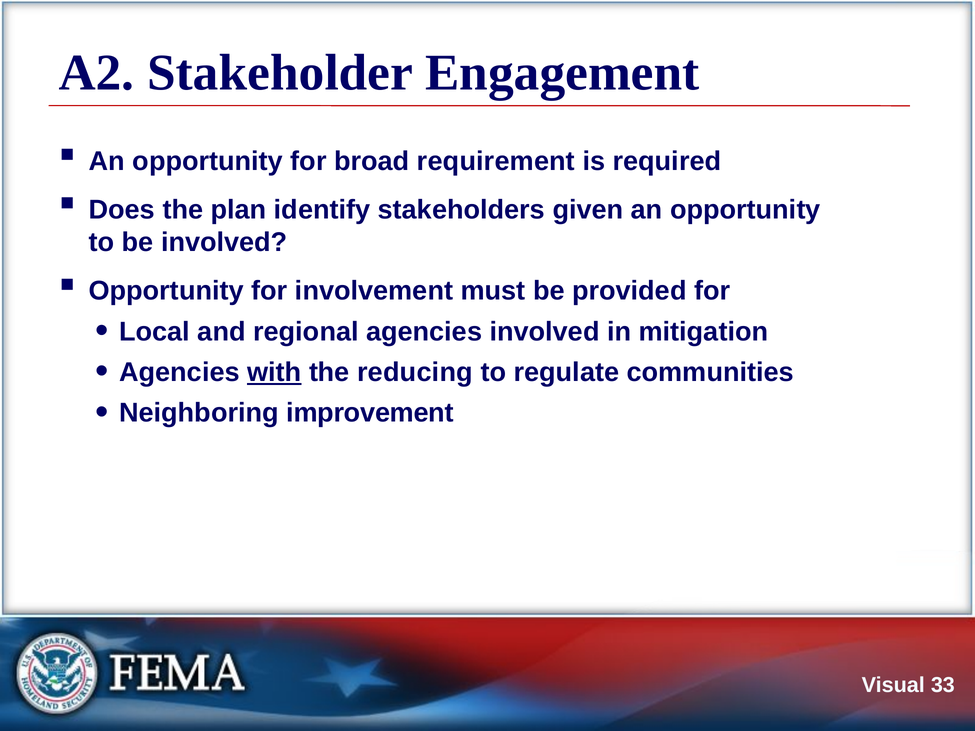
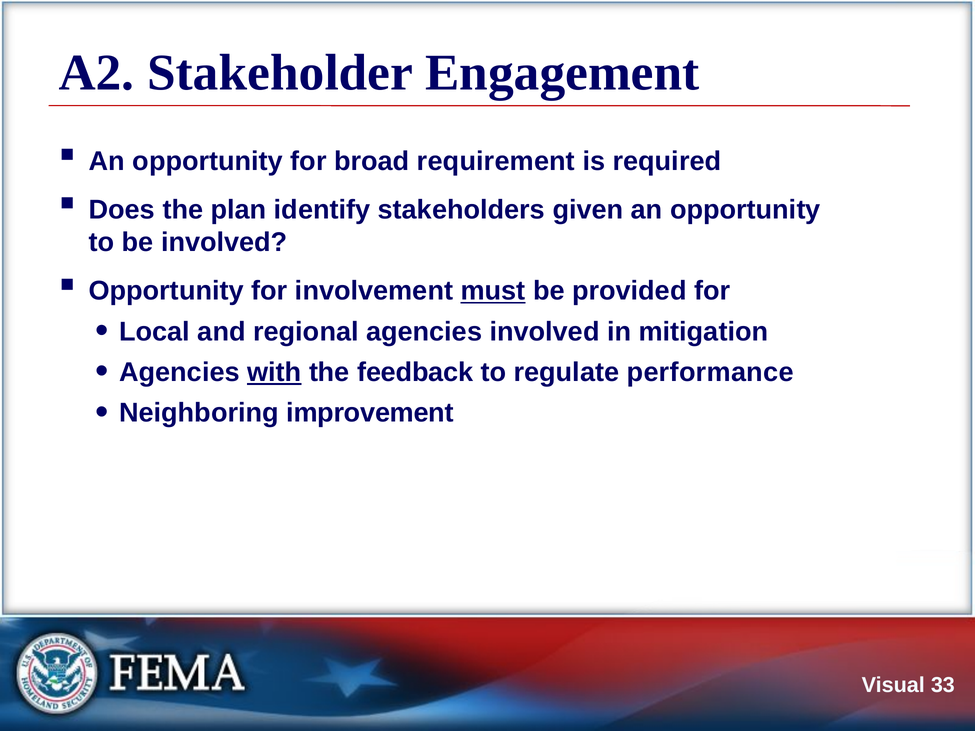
must underline: none -> present
reducing: reducing -> feedback
communities: communities -> performance
